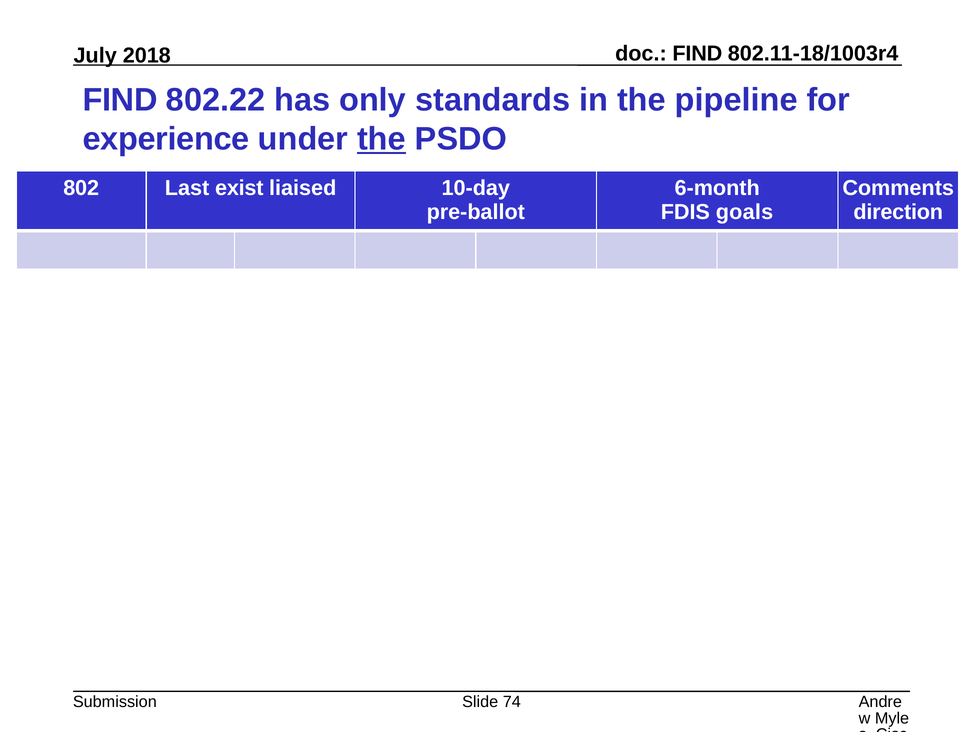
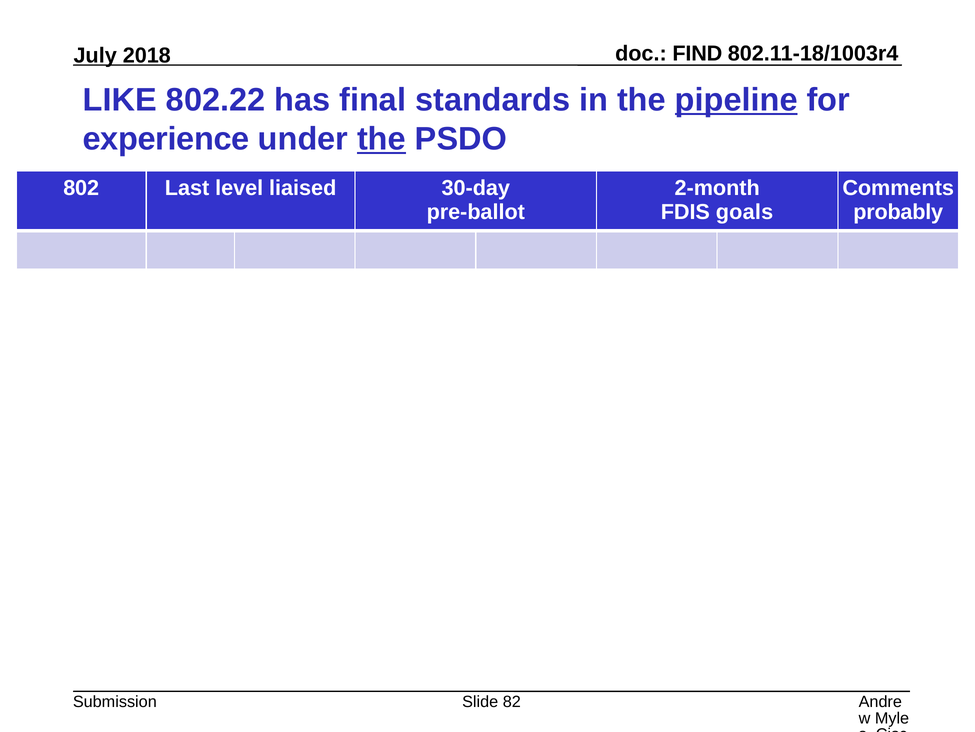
FIND at (120, 100): FIND -> LIKE
only: only -> final
pipeline underline: none -> present
exist: exist -> level
10-day: 10-day -> 30-day
6-month: 6-month -> 2-month
direction: direction -> probably
74: 74 -> 82
